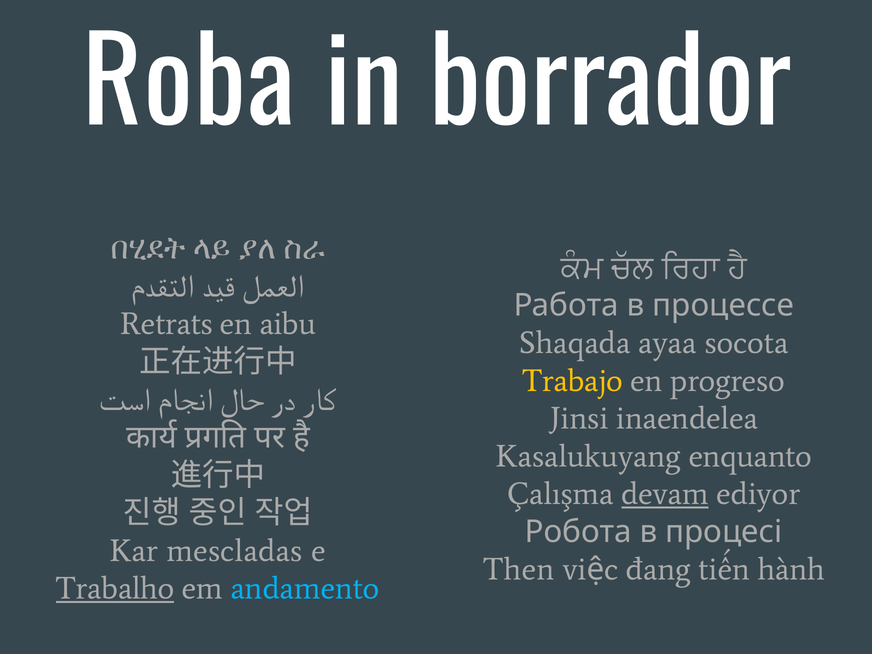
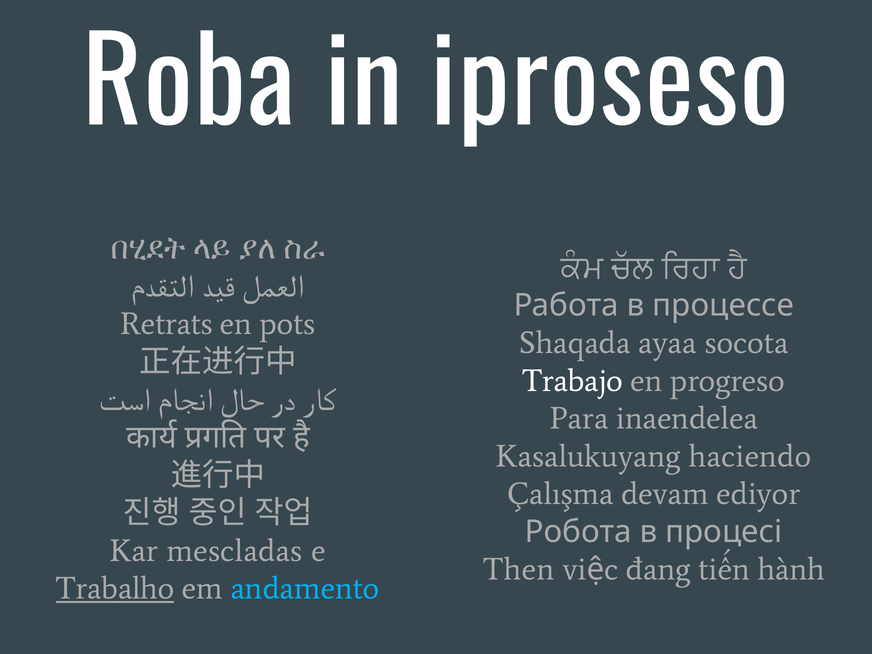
borrador: borrador -> iproseso
aibu: aibu -> pots
Trabajo colour: yellow -> white
Jinsi: Jinsi -> Para
enquanto: enquanto -> haciendo
devam underline: present -> none
